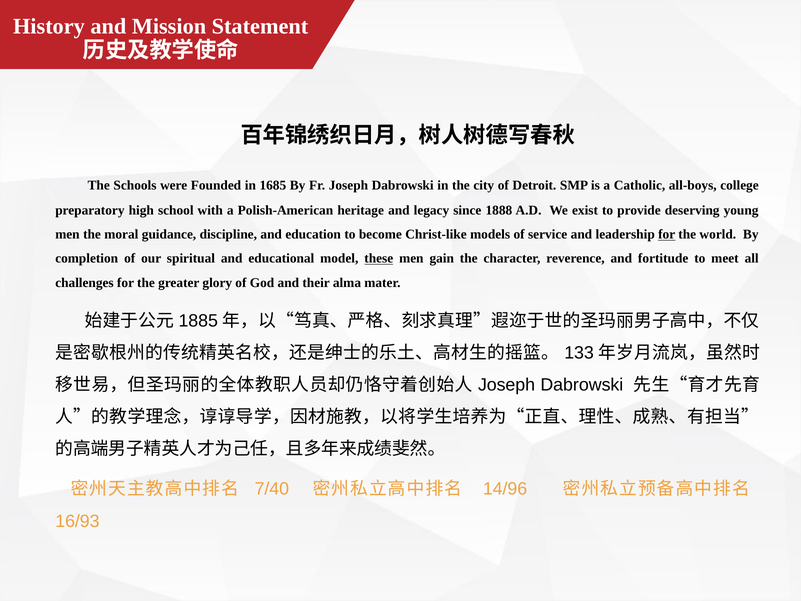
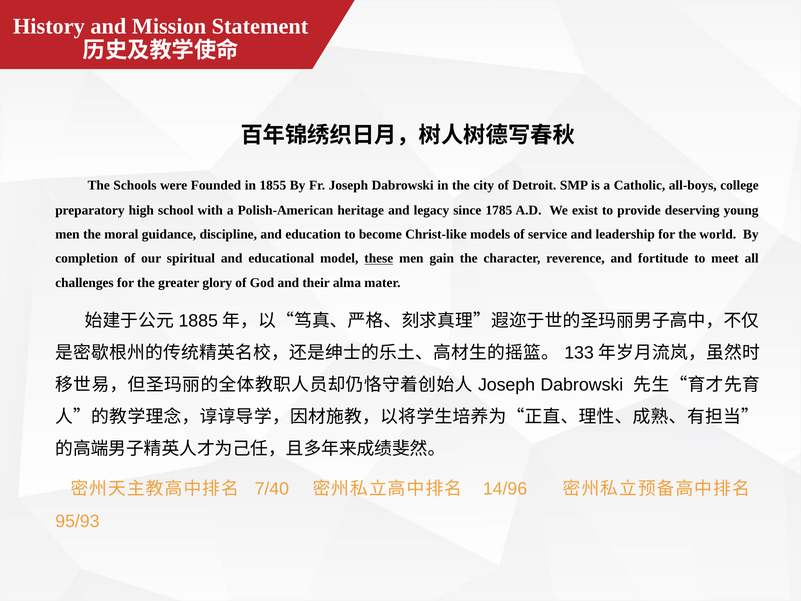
1685: 1685 -> 1855
1888: 1888 -> 1785
for at (667, 234) underline: present -> none
16/93: 16/93 -> 95/93
